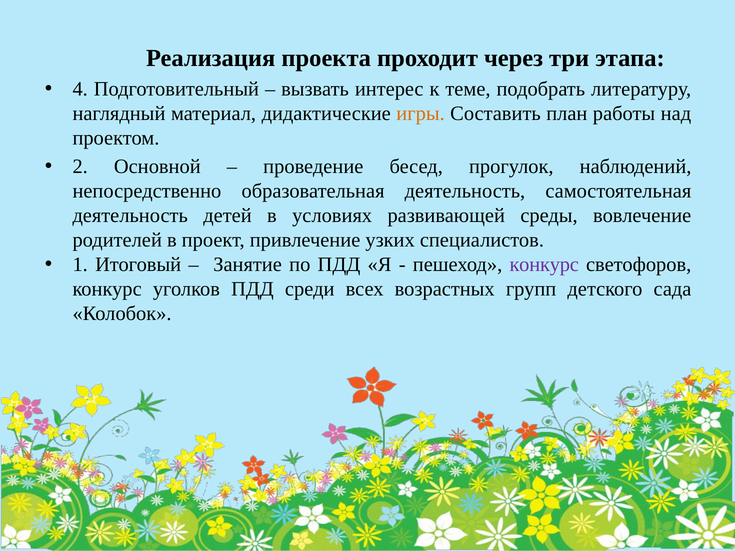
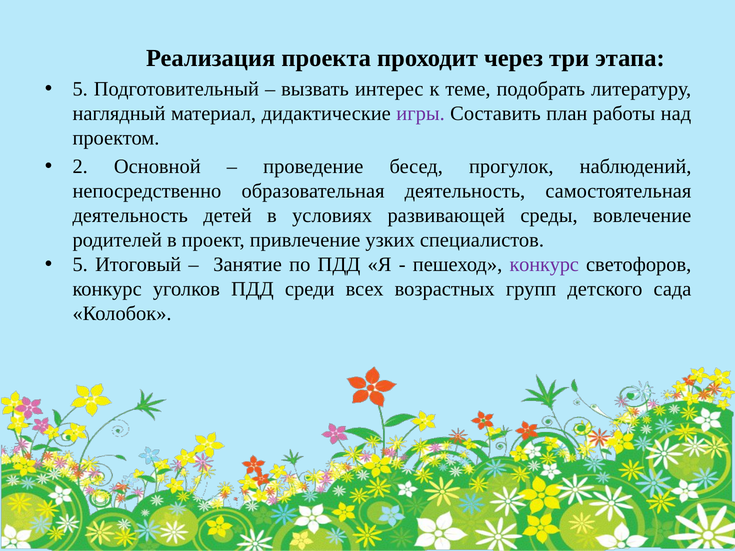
4 at (80, 89): 4 -> 5
игры colour: orange -> purple
1 at (80, 265): 1 -> 5
